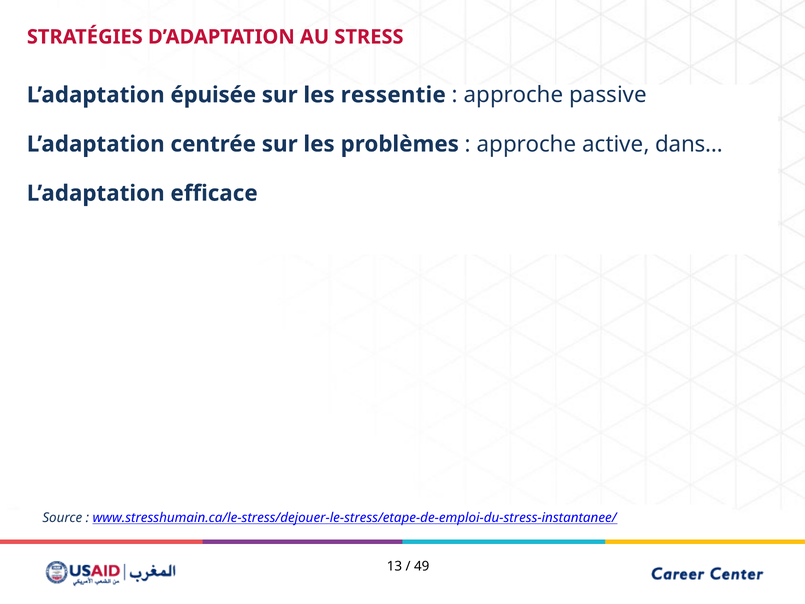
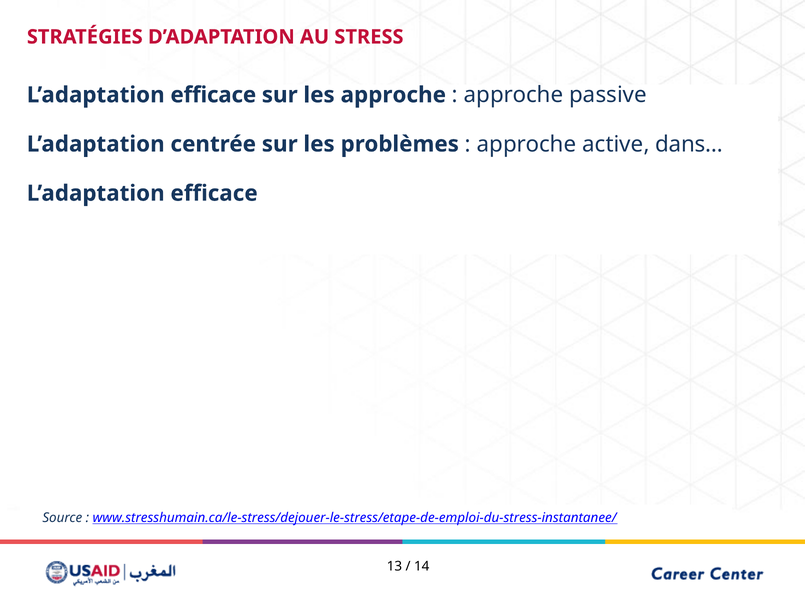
épuisée at (213, 95): épuisée -> efficace
les ressentie: ressentie -> approche
49: 49 -> 14
